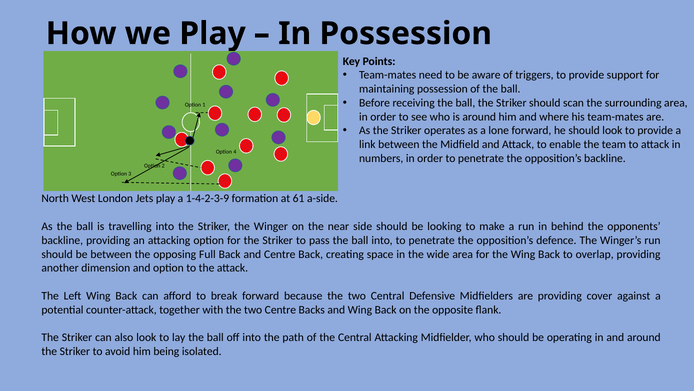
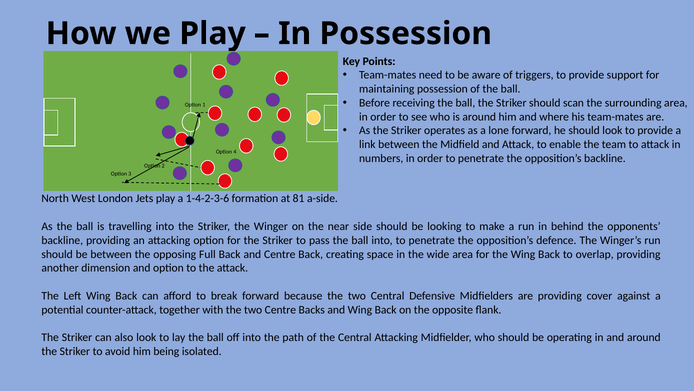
1-4-2-3-9: 1-4-2-3-9 -> 1-4-2-3-6
61: 61 -> 81
